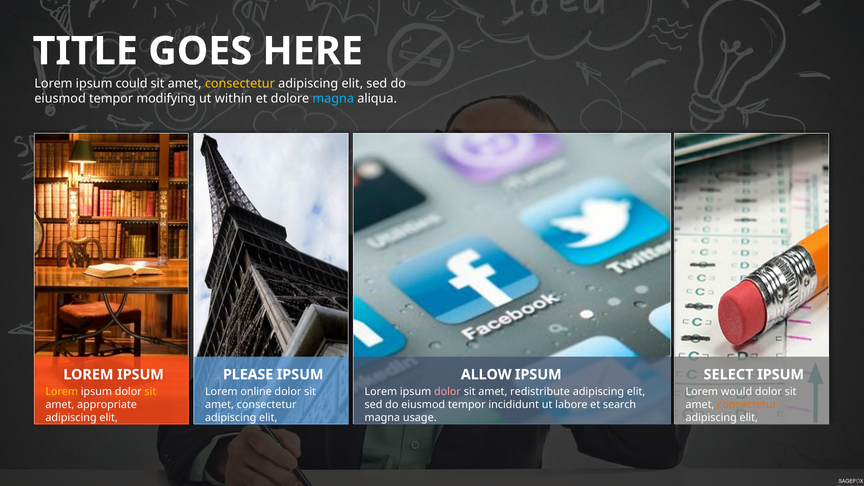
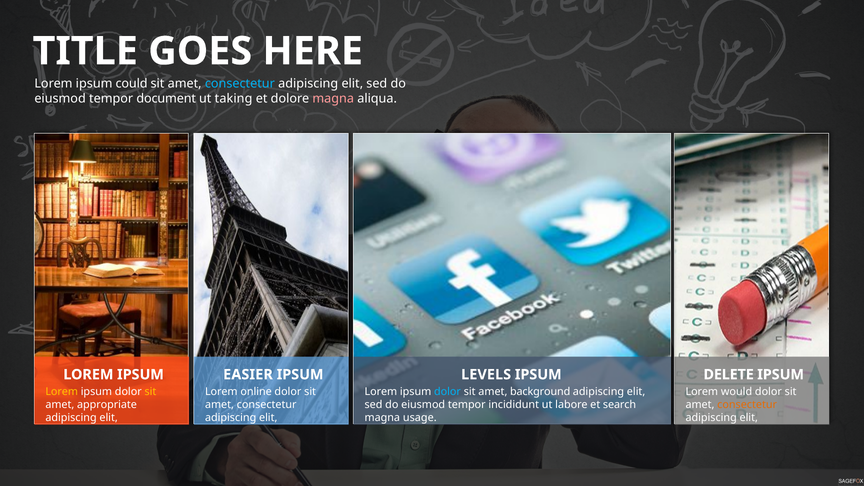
consectetur at (240, 83) colour: yellow -> light blue
modifying: modifying -> document
within: within -> taking
magna at (333, 98) colour: light blue -> pink
PLEASE: PLEASE -> EASIER
ALLOW: ALLOW -> LEVELS
SELECT: SELECT -> DELETE
dolor at (447, 392) colour: pink -> light blue
redistribute: redistribute -> background
